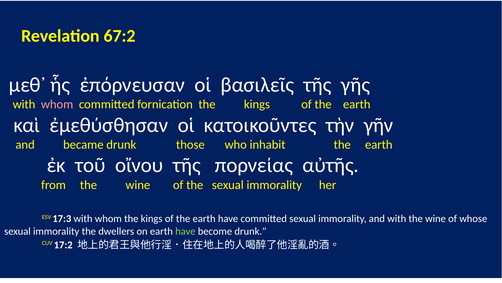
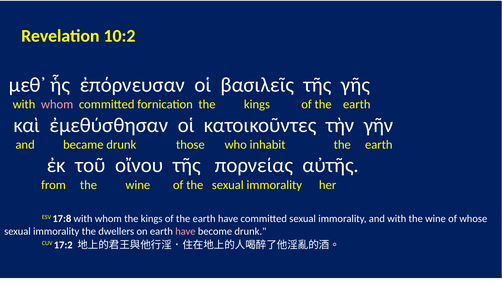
67:2: 67:2 -> 10:2
17:3: 17:3 -> 17:8
have at (185, 231) colour: light green -> pink
